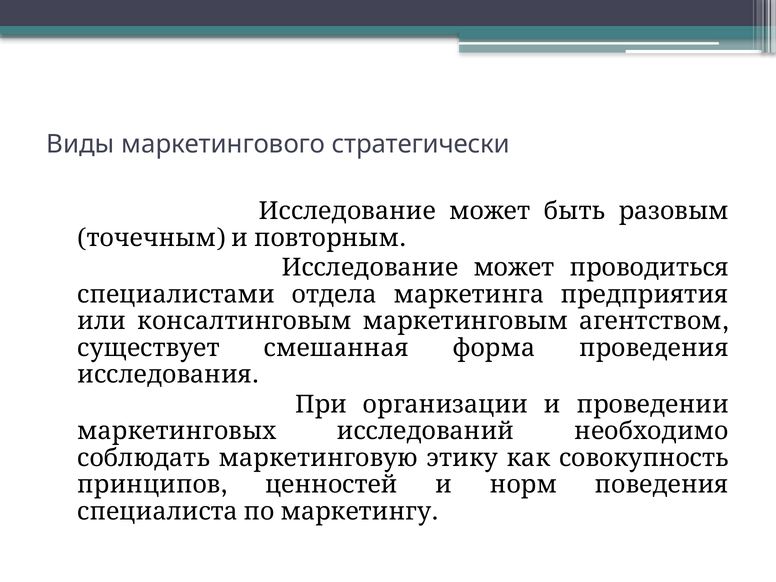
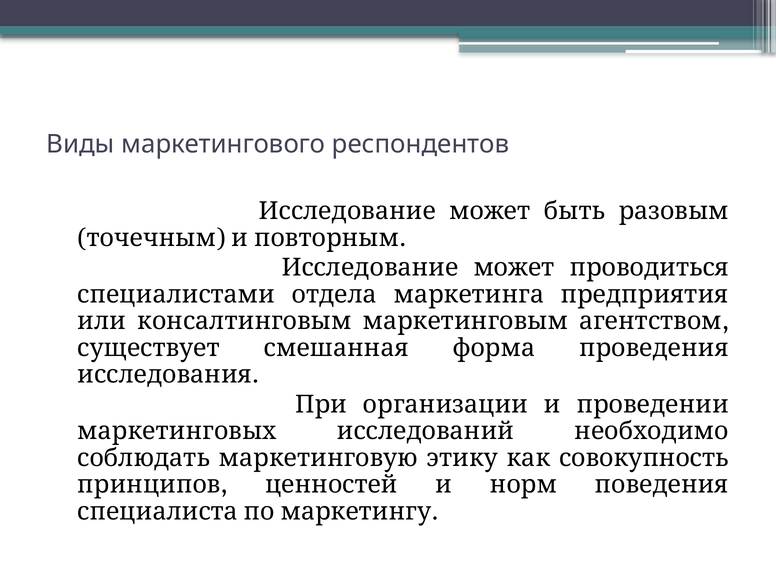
стратегически: стратегически -> респондентов
